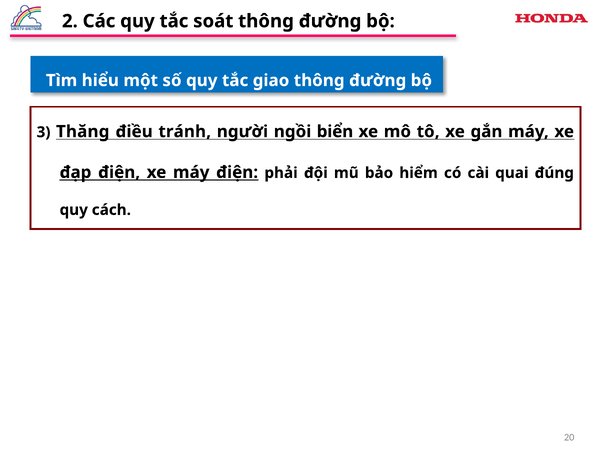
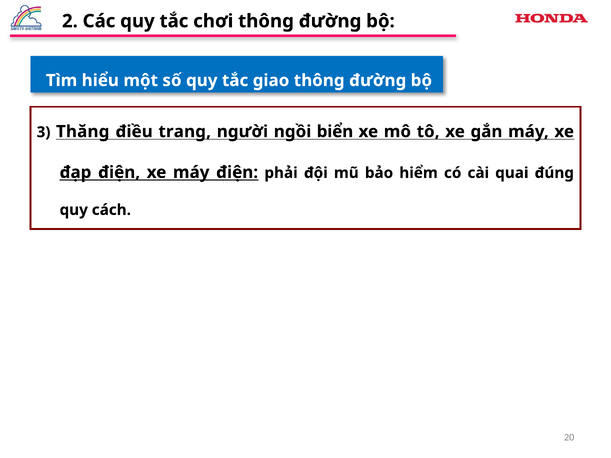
soát: soát -> chơi
tránh: tránh -> trang
